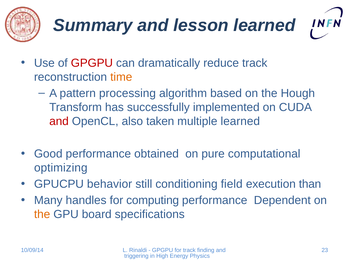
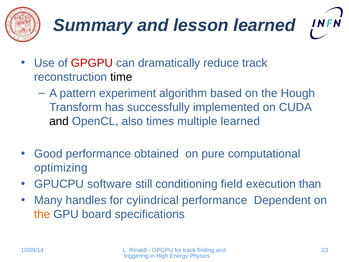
time colour: orange -> black
processing: processing -> experiment
and at (59, 121) colour: red -> black
taken: taken -> times
behavior: behavior -> software
computing: computing -> cylindrical
